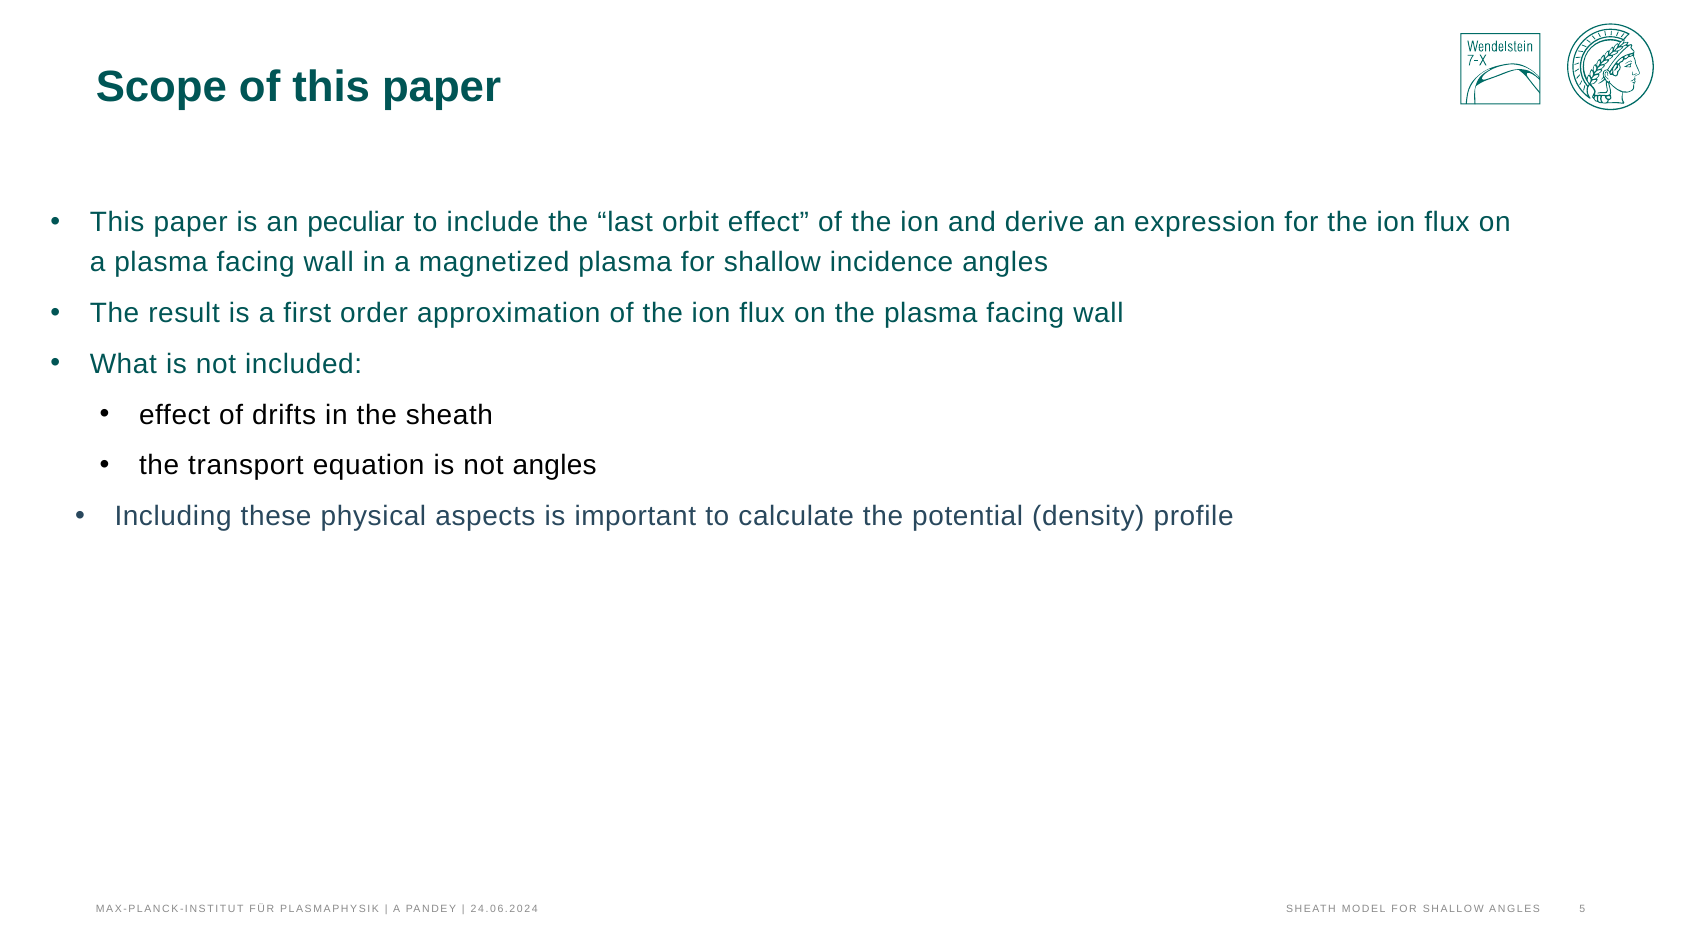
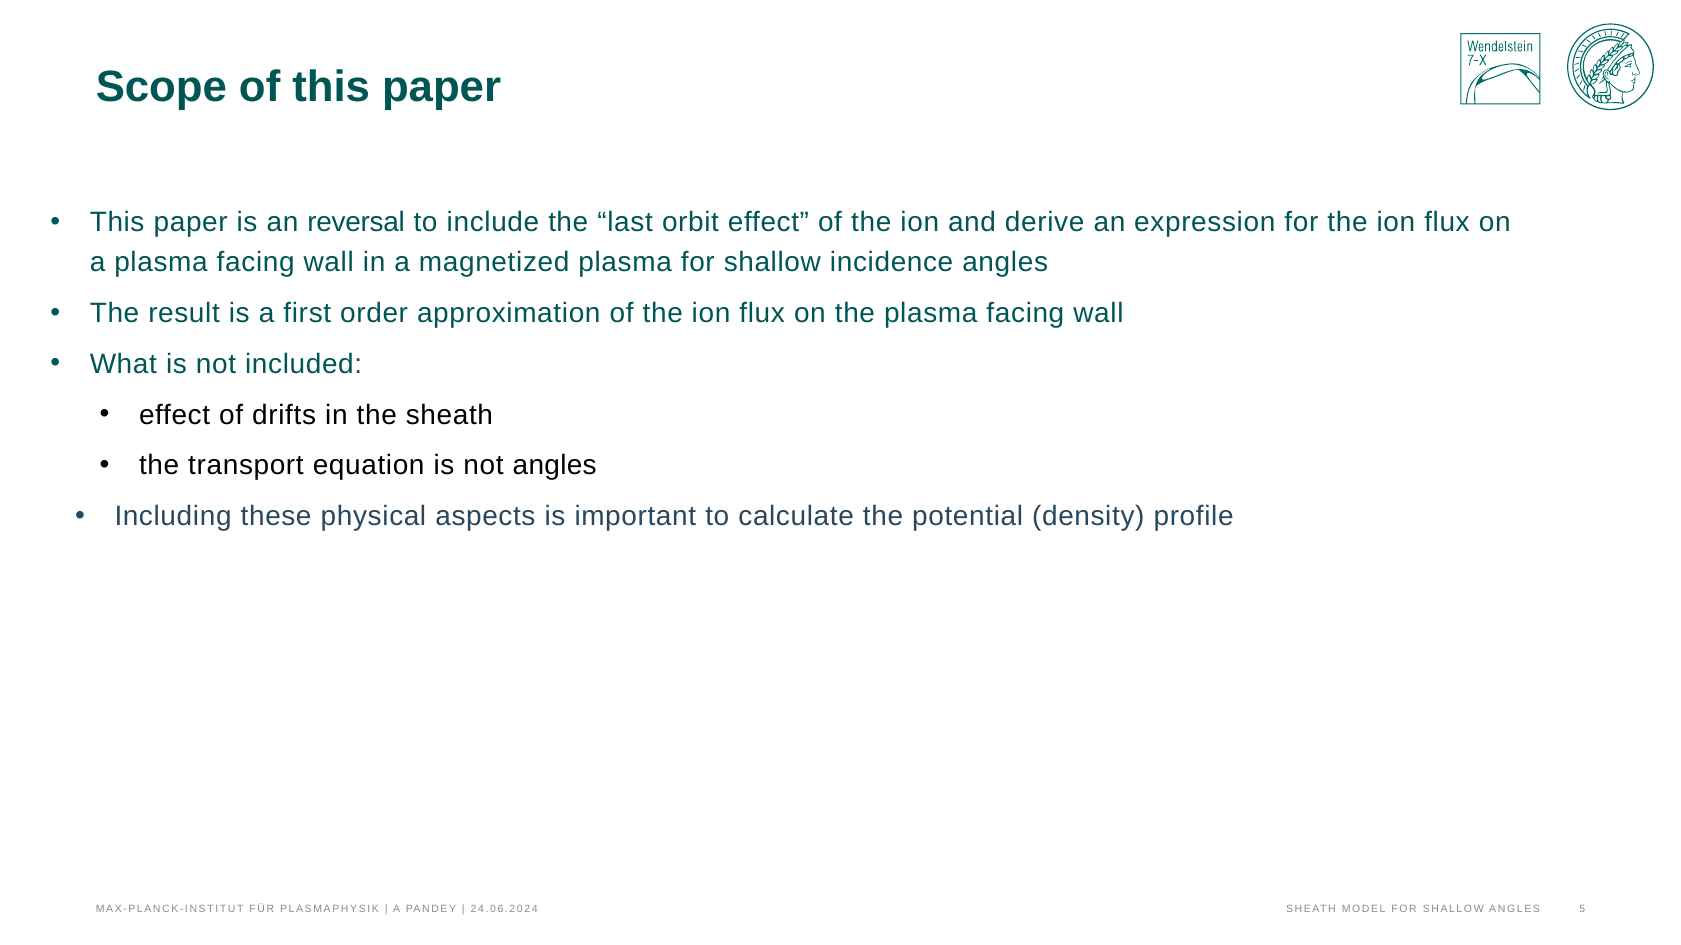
peculiar: peculiar -> reversal
